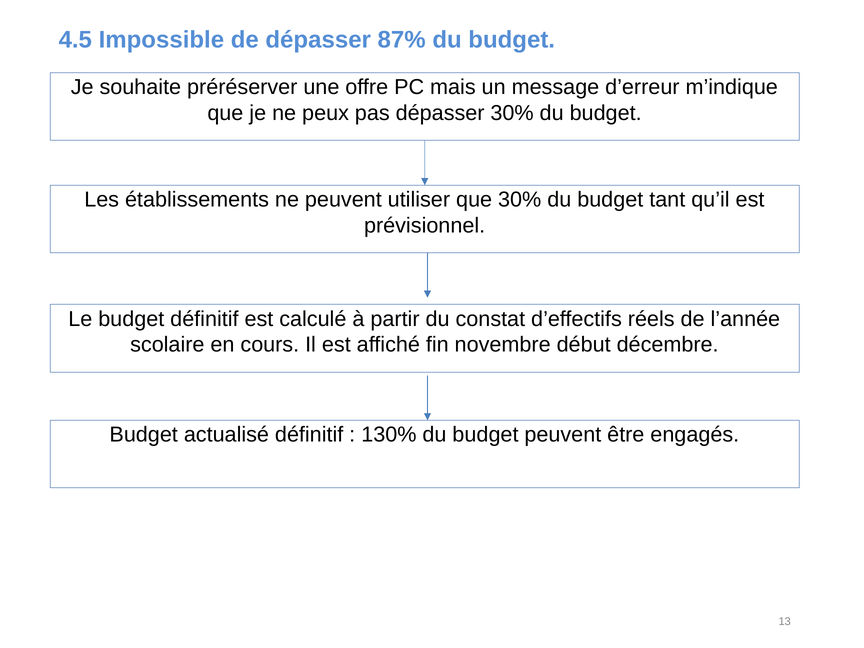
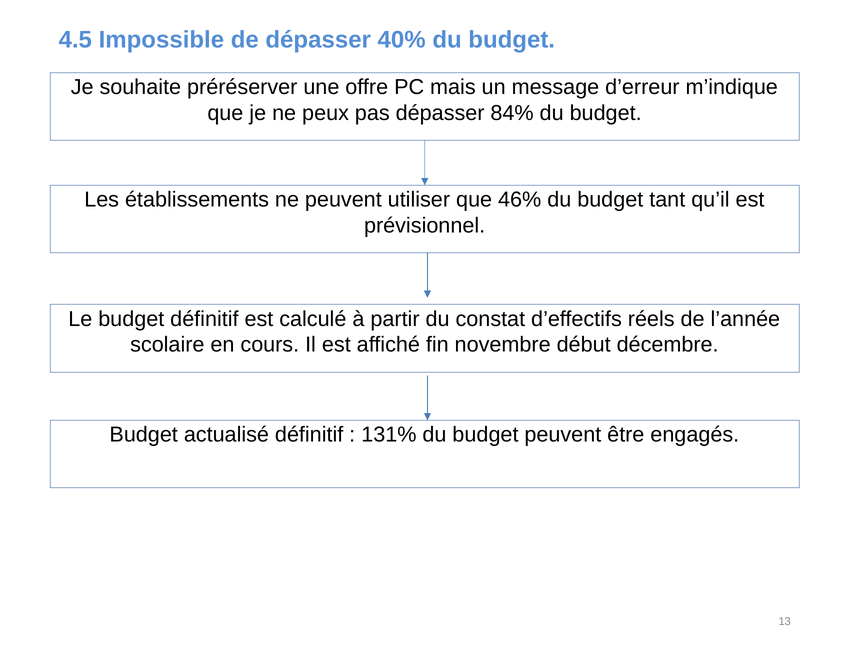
87%: 87% -> 40%
dépasser 30%: 30% -> 84%
que 30%: 30% -> 46%
130%: 130% -> 131%
